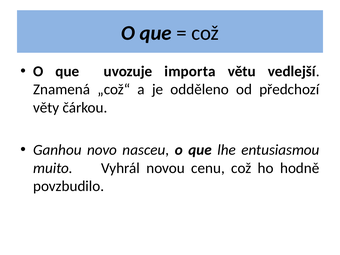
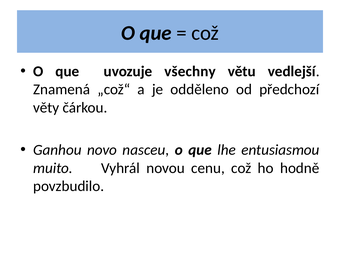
importa: importa -> všechny
